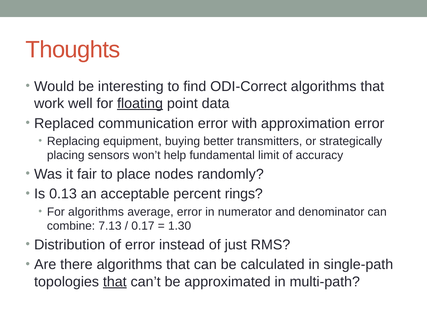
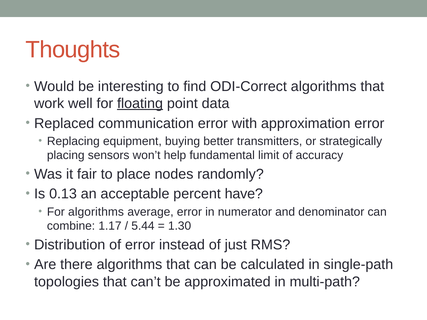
rings: rings -> have
7.13: 7.13 -> 1.17
0.17: 0.17 -> 5.44
that at (115, 282) underline: present -> none
